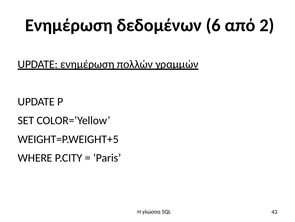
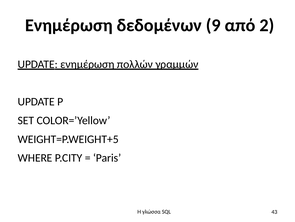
6: 6 -> 9
